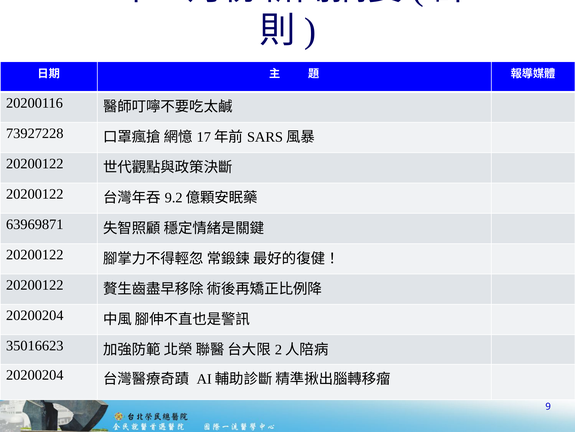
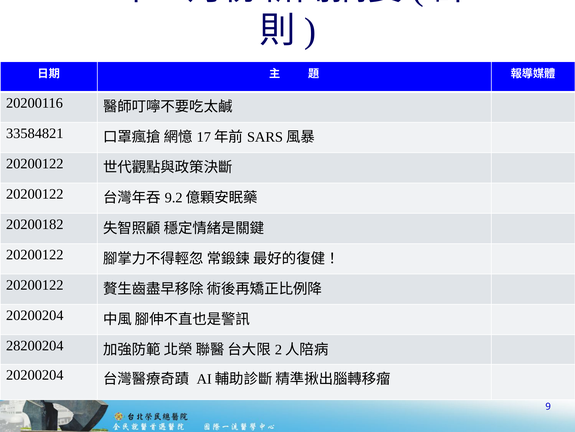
73927228: 73927228 -> 33584821
63969871: 63969871 -> 20200182
35016623: 35016623 -> 28200204
